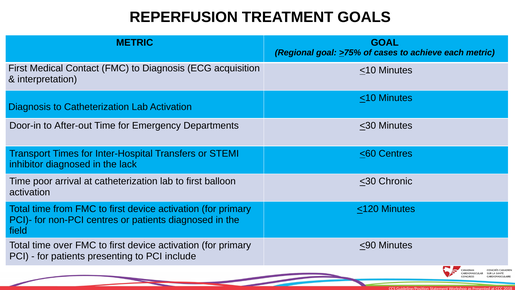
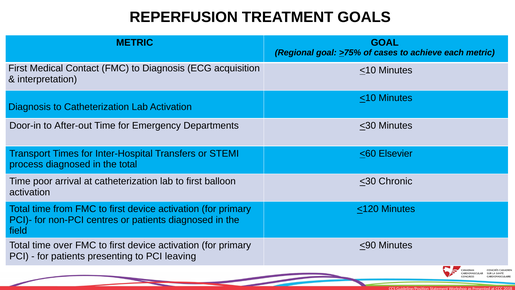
<60 Centres: Centres -> Elsevier
inhibitor: inhibitor -> process
the lack: lack -> total
include: include -> leaving
